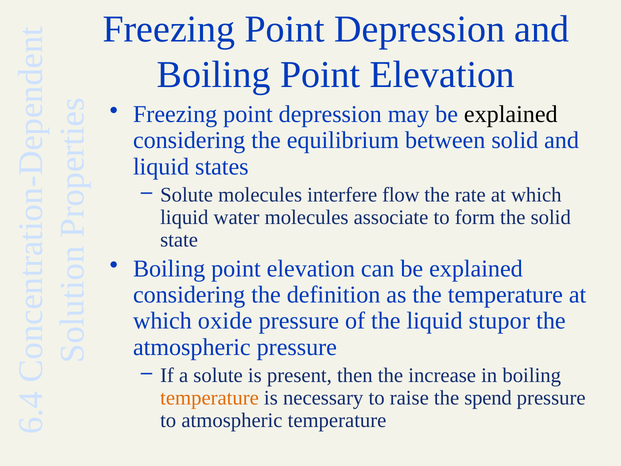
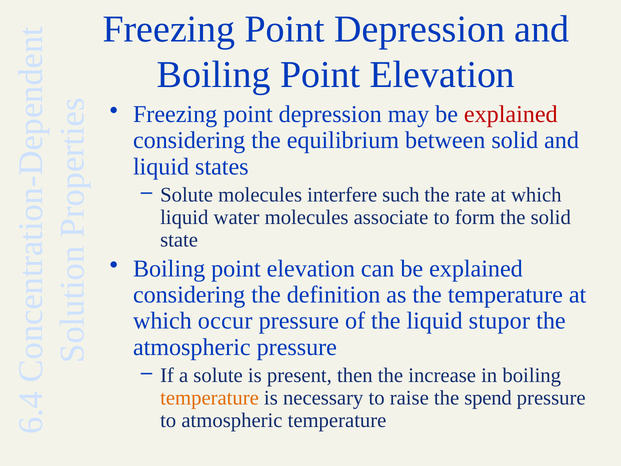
explained at (511, 114) colour: black -> red
flow: flow -> such
oxide: oxide -> occur
